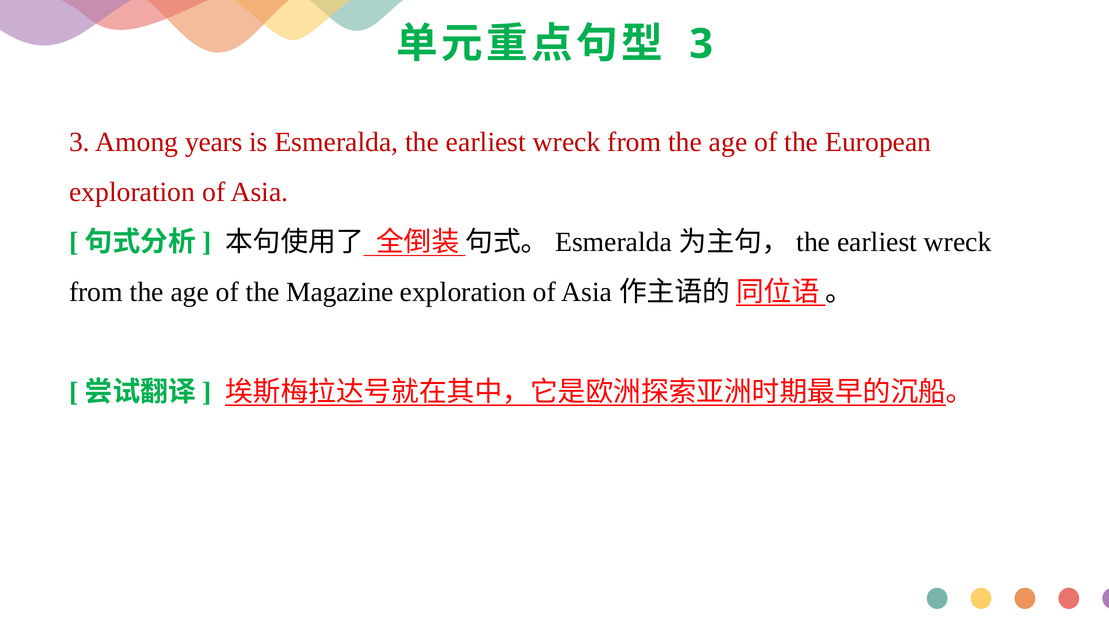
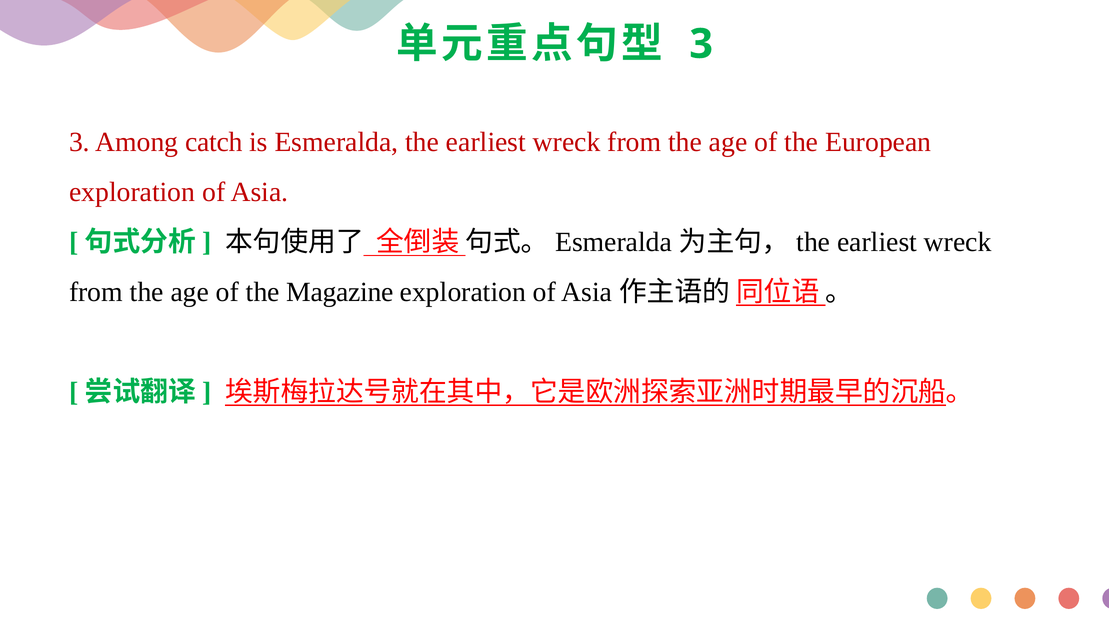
years: years -> catch
